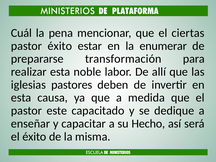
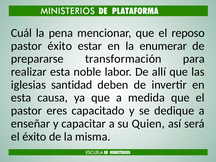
ciertas: ciertas -> reposo
pastores: pastores -> santidad
este: este -> eres
Hecho: Hecho -> Quien
